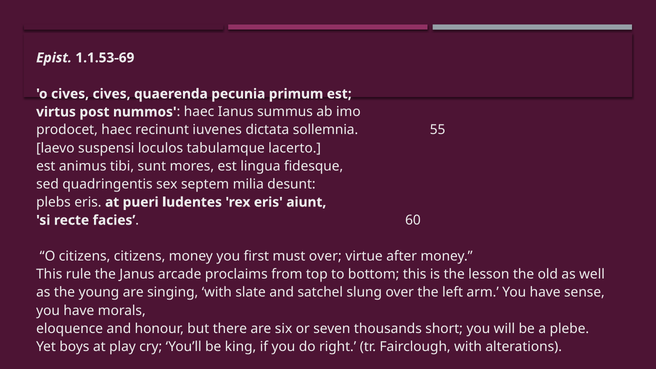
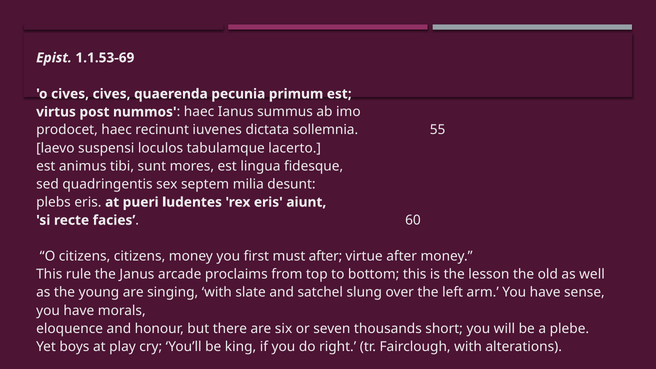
must over: over -> after
